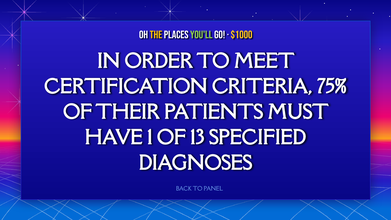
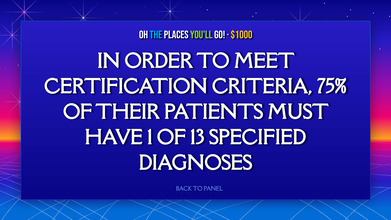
the colour: yellow -> light blue
